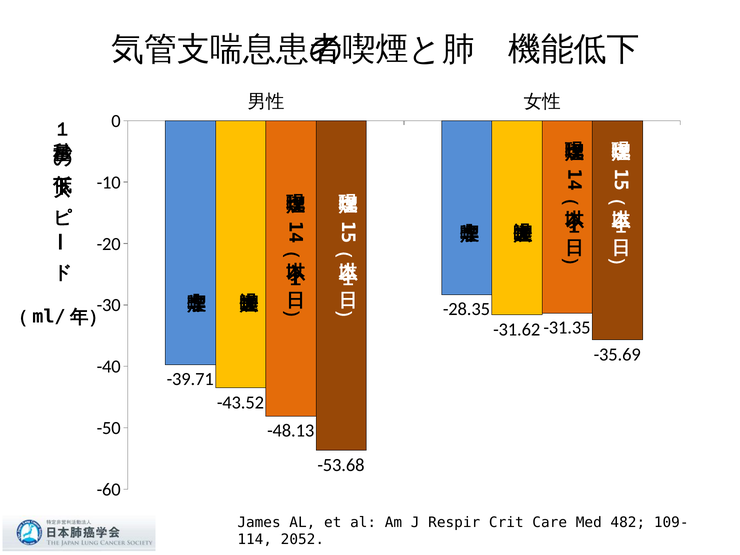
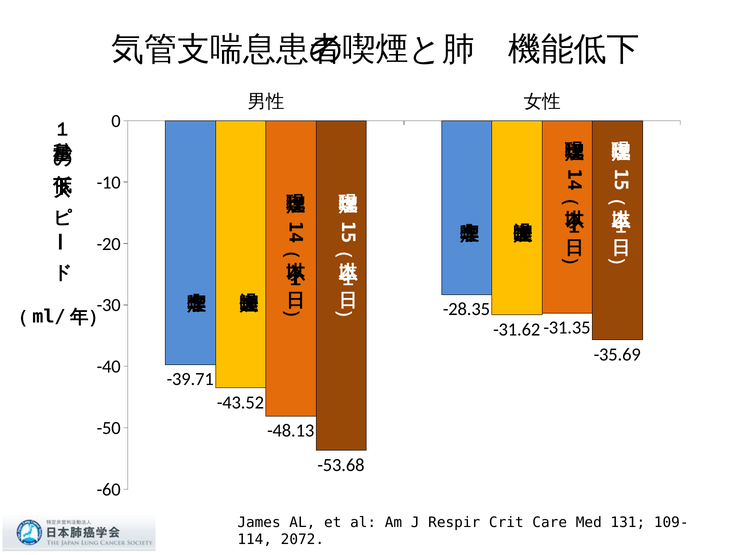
482: 482 -> 131
2052: 2052 -> 2072
